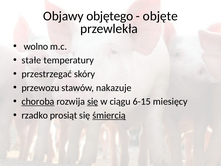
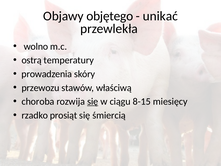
objęte: objęte -> unikać
stałe: stałe -> ostrą
przestrzegać: przestrzegać -> prowadzenia
nakazuje: nakazuje -> właściwą
choroba underline: present -> none
6-15: 6-15 -> 8-15
śmiercią underline: present -> none
